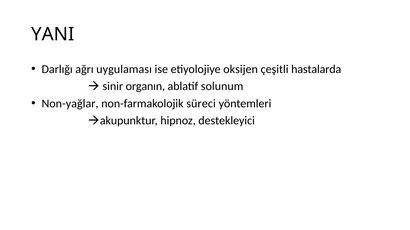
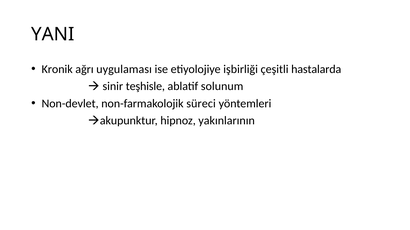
Darlığı: Darlığı -> Kronik
oksijen: oksijen -> işbirliği
organın: organın -> teşhisle
Non-yağlar: Non-yağlar -> Non-devlet
destekleyici: destekleyici -> yakınlarının
